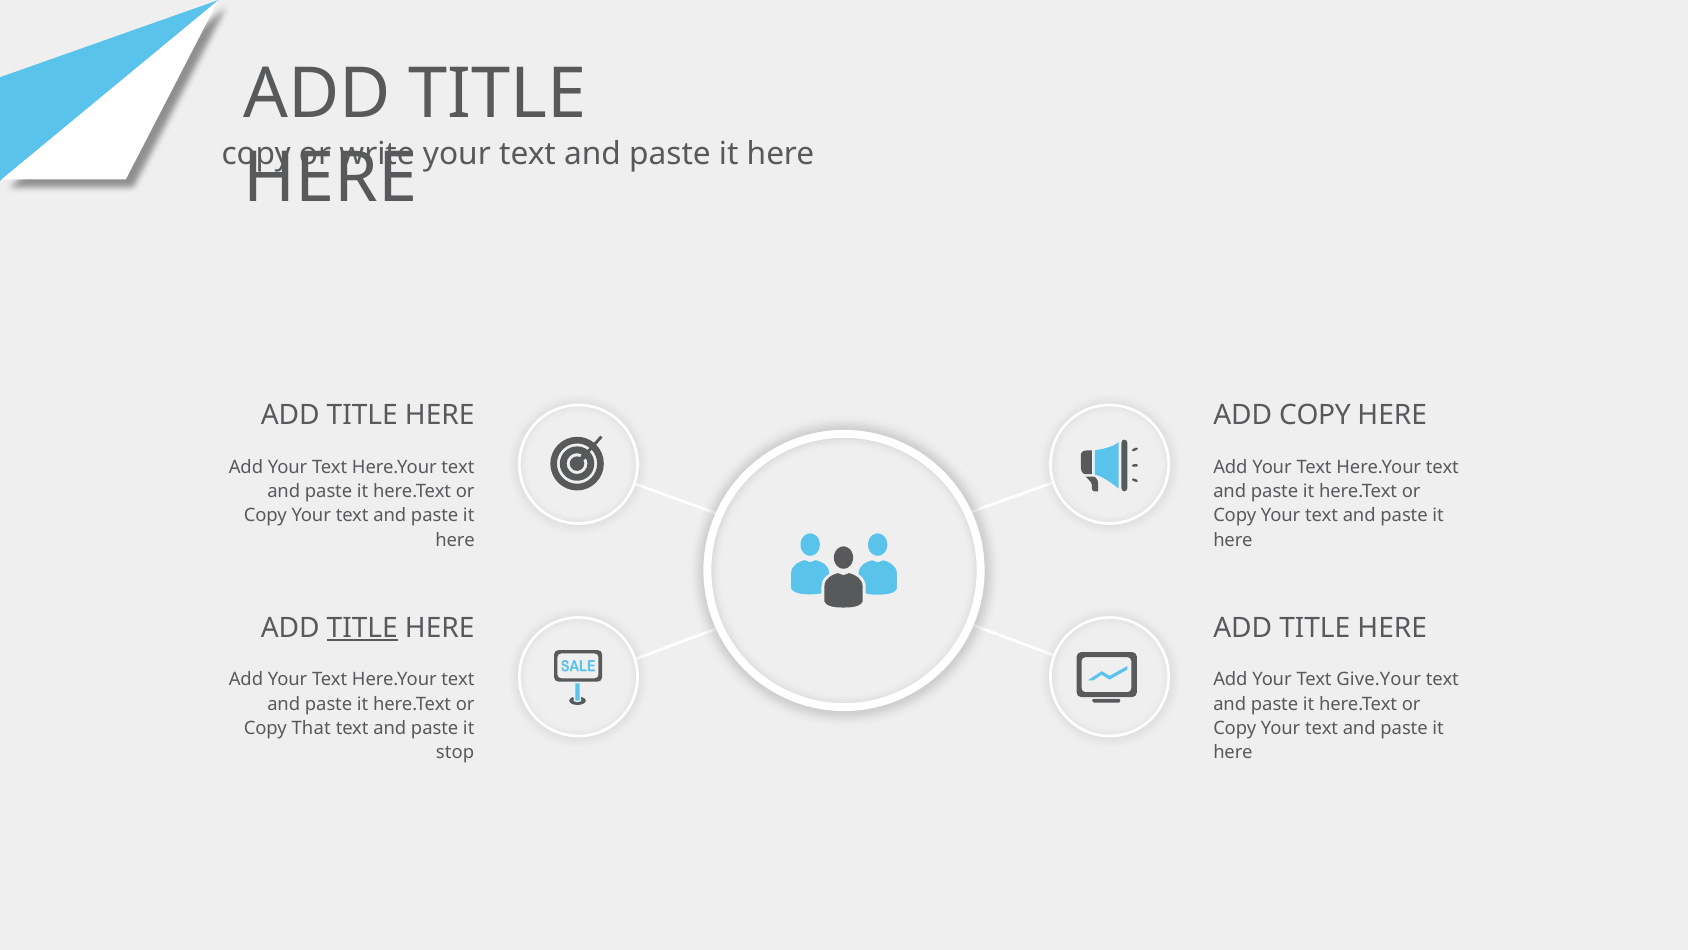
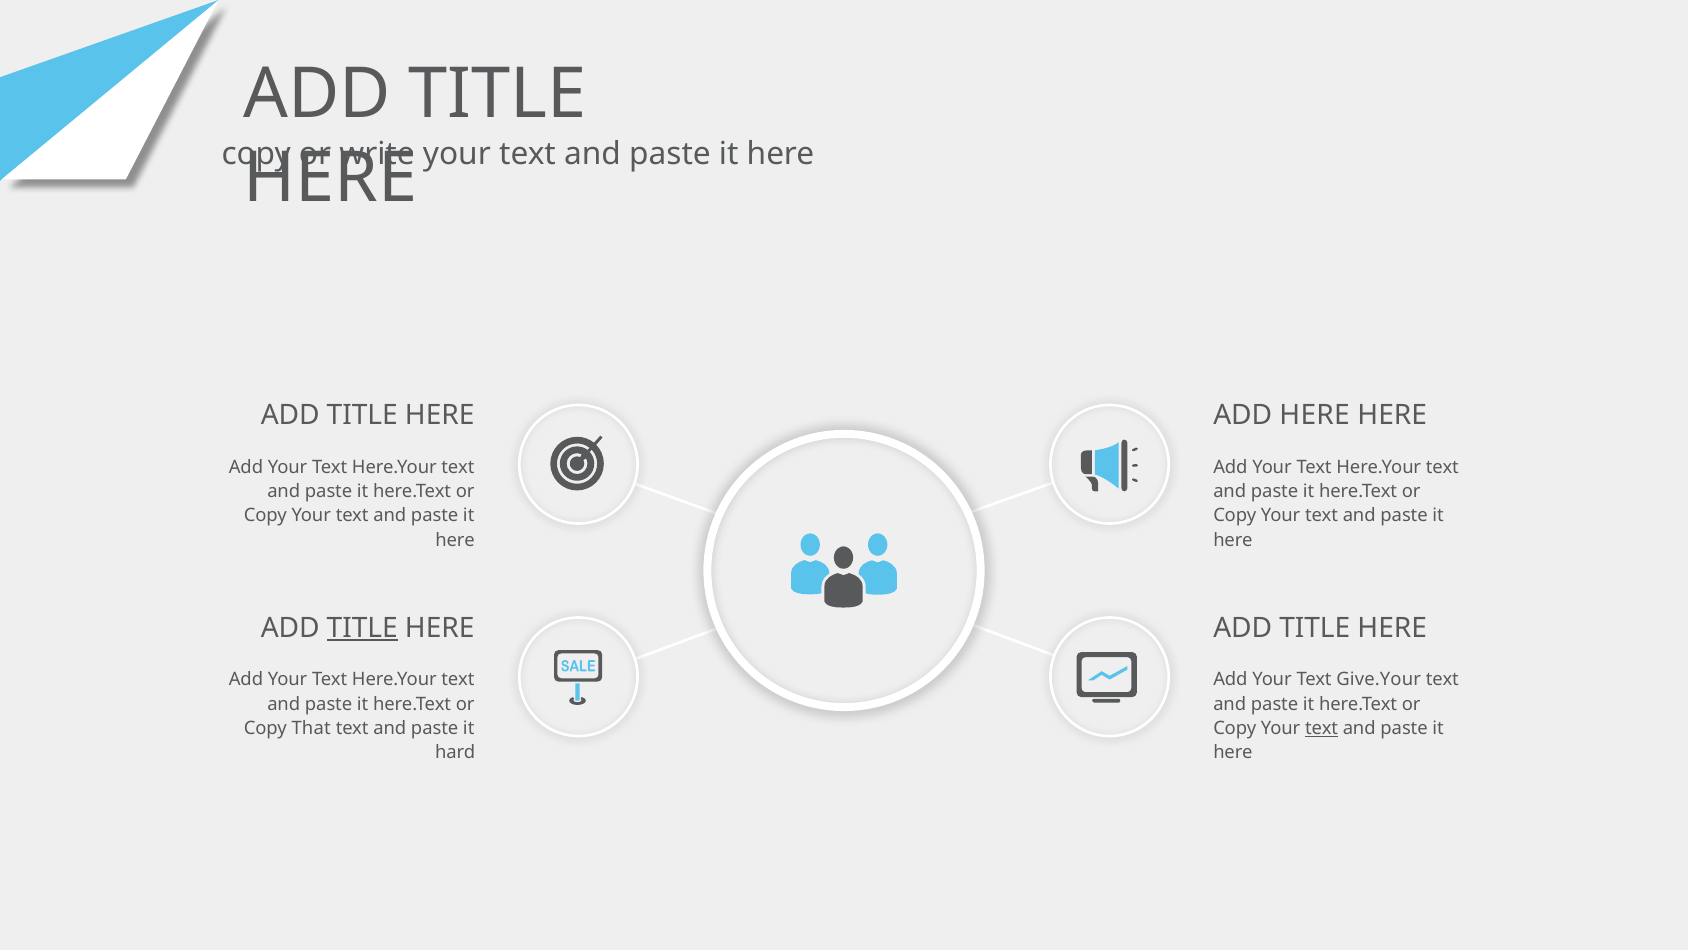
ADD COPY: COPY -> HERE
text at (1322, 728) underline: none -> present
stop: stop -> hard
